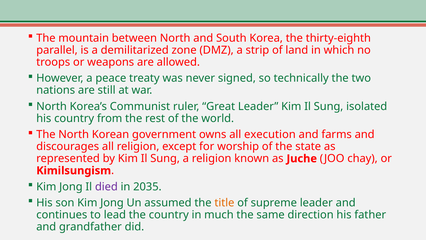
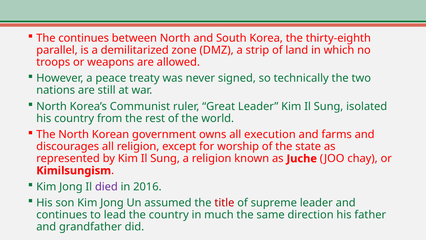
The mountain: mountain -> continues
2035: 2035 -> 2016
title colour: orange -> red
